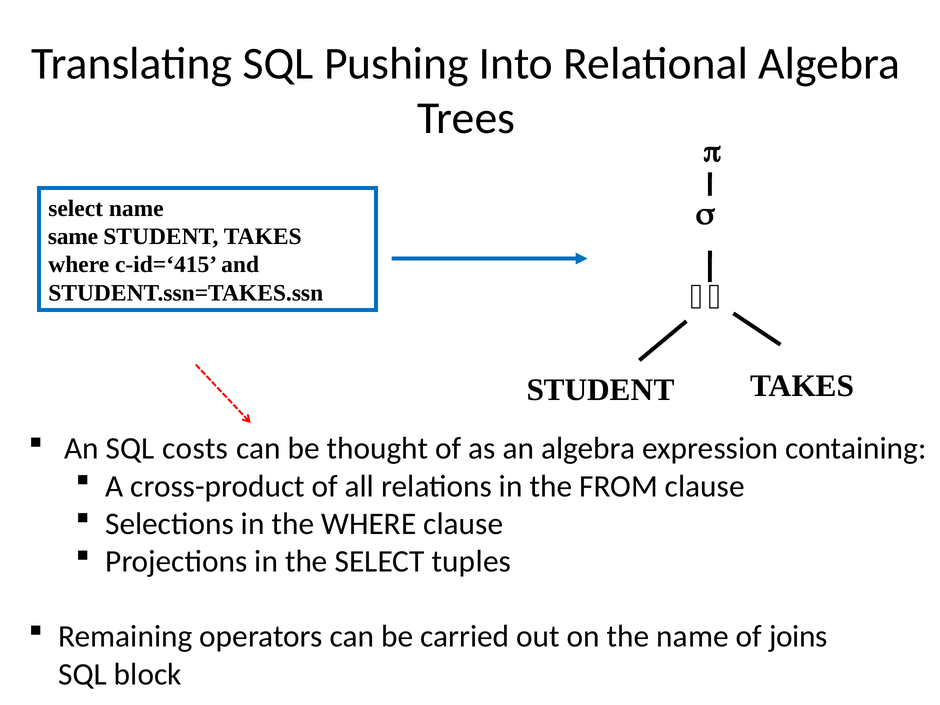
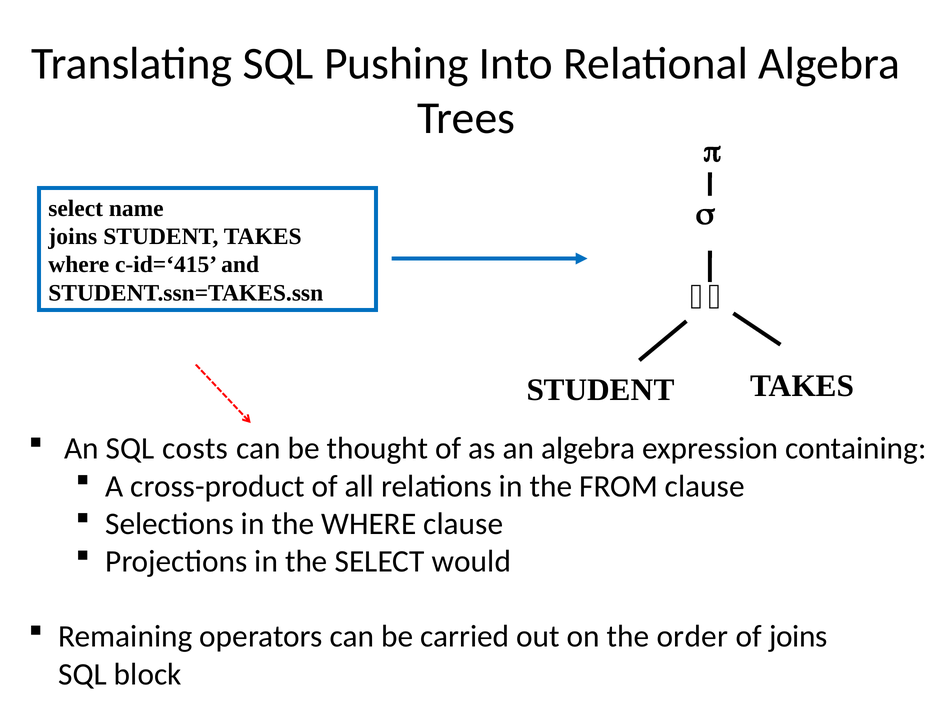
same at (73, 237): same -> joins
tuples: tuples -> would
the name: name -> order
